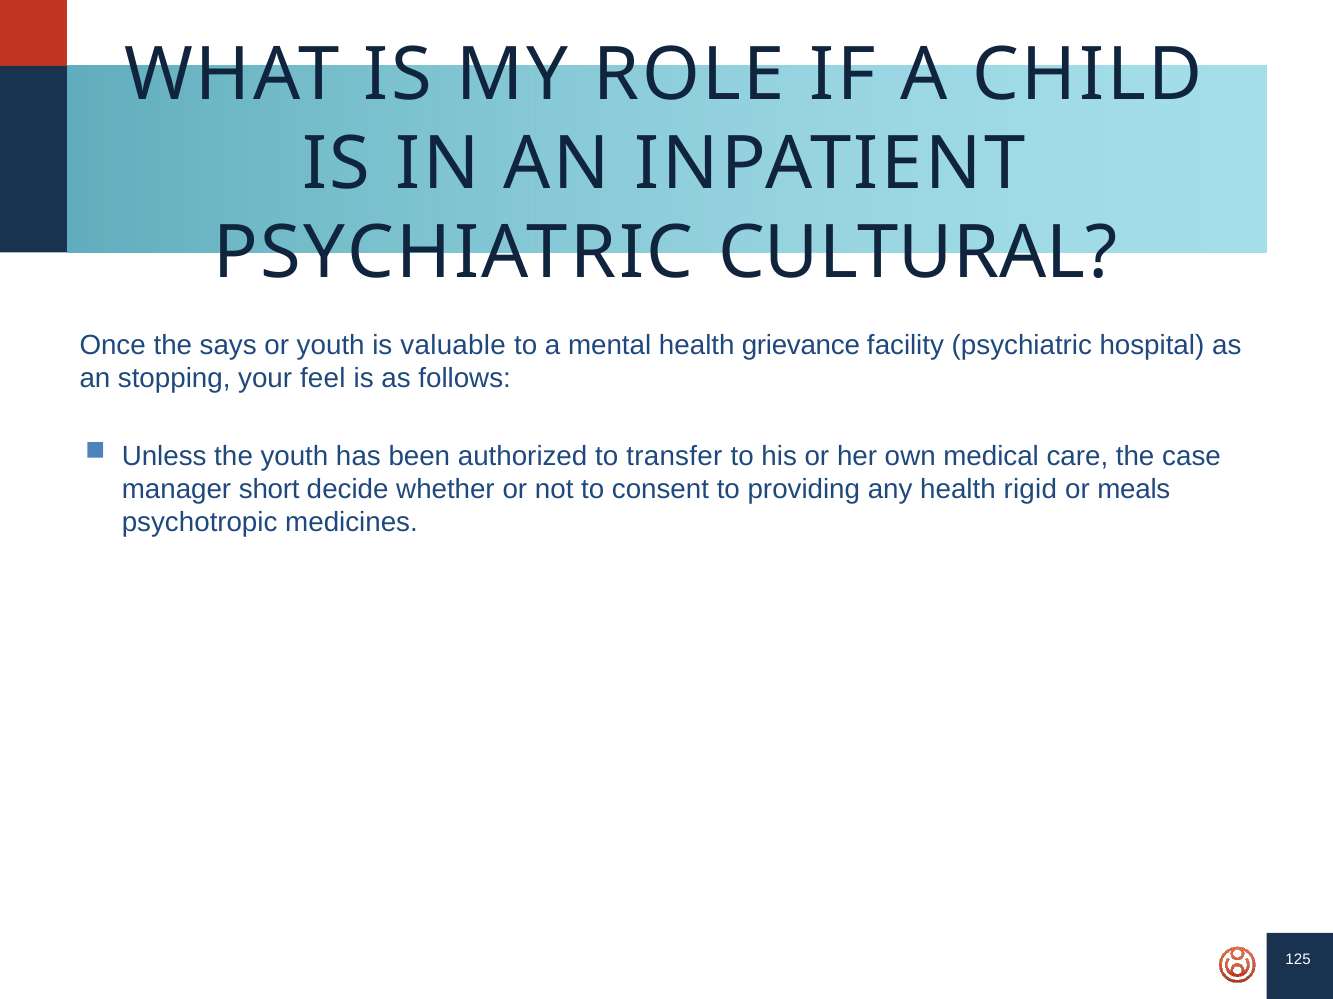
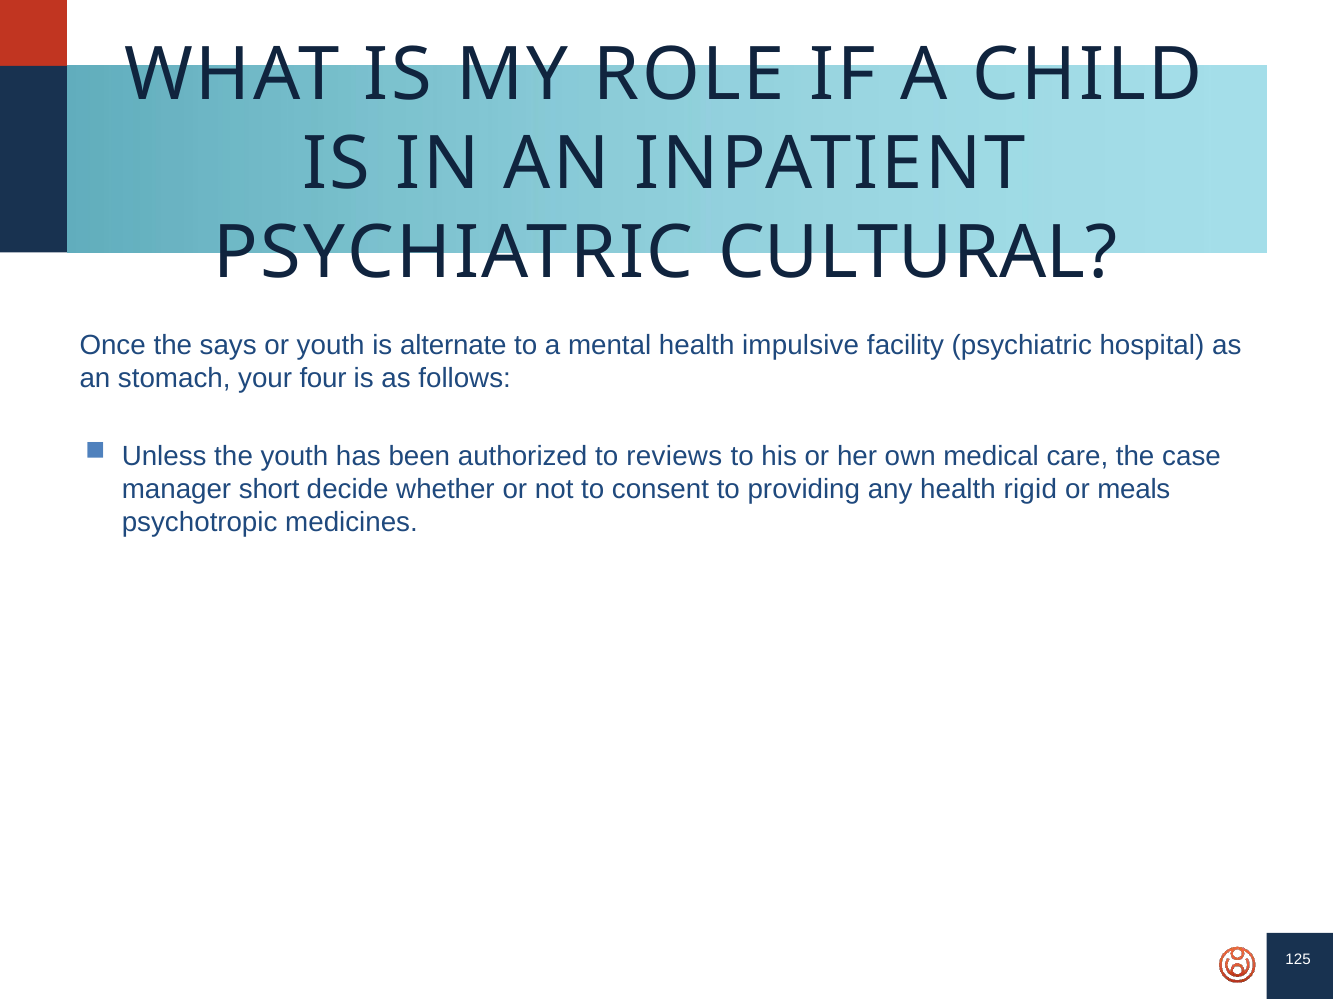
valuable: valuable -> alternate
grievance: grievance -> impulsive
stopping: stopping -> stomach
feel: feel -> four
transfer: transfer -> reviews
